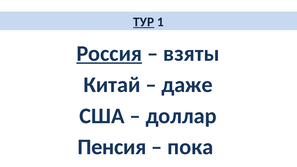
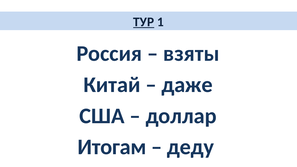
Россия underline: present -> none
Пенсия: Пенсия -> Итогам
пока: пока -> деду
